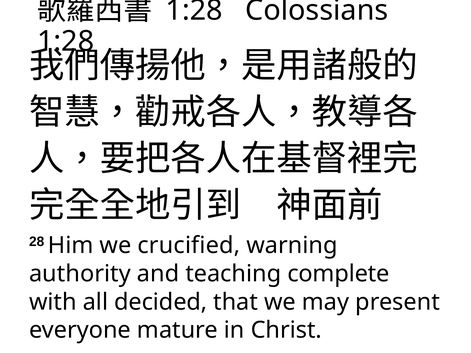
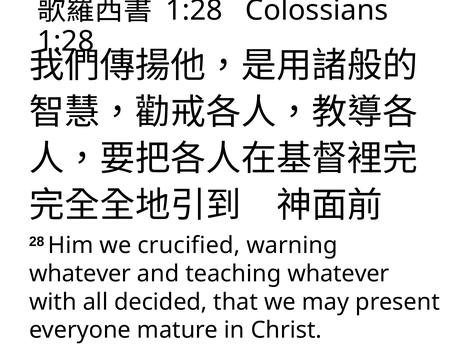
authority at (80, 274): authority -> whatever
teaching complete: complete -> whatever
